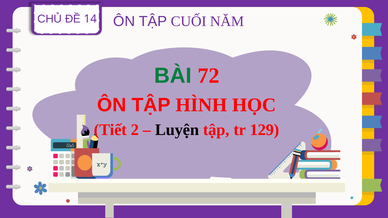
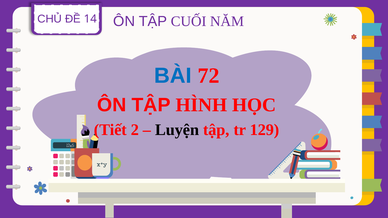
BÀI colour: green -> blue
